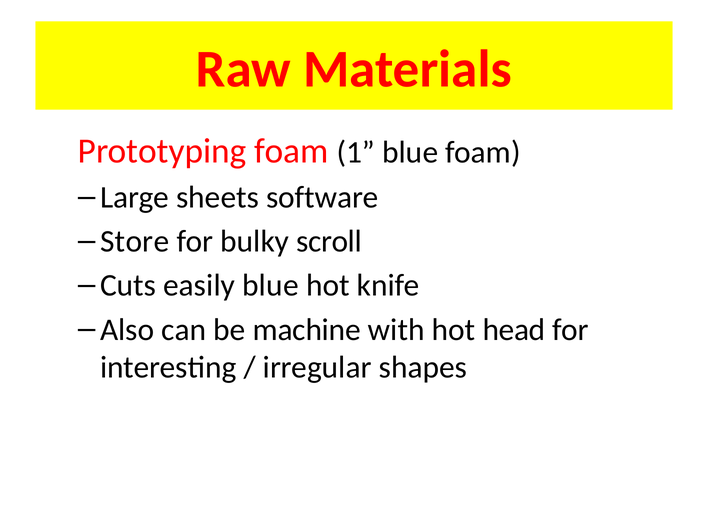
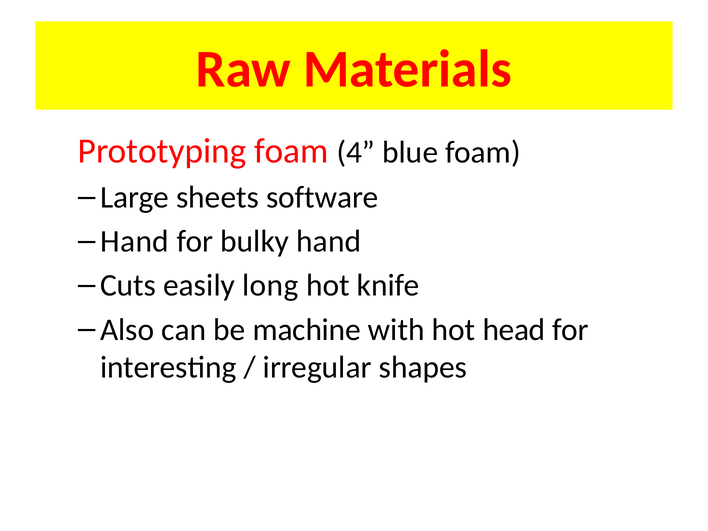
1: 1 -> 4
Store at (135, 241): Store -> Hand
bulky scroll: scroll -> hand
easily blue: blue -> long
